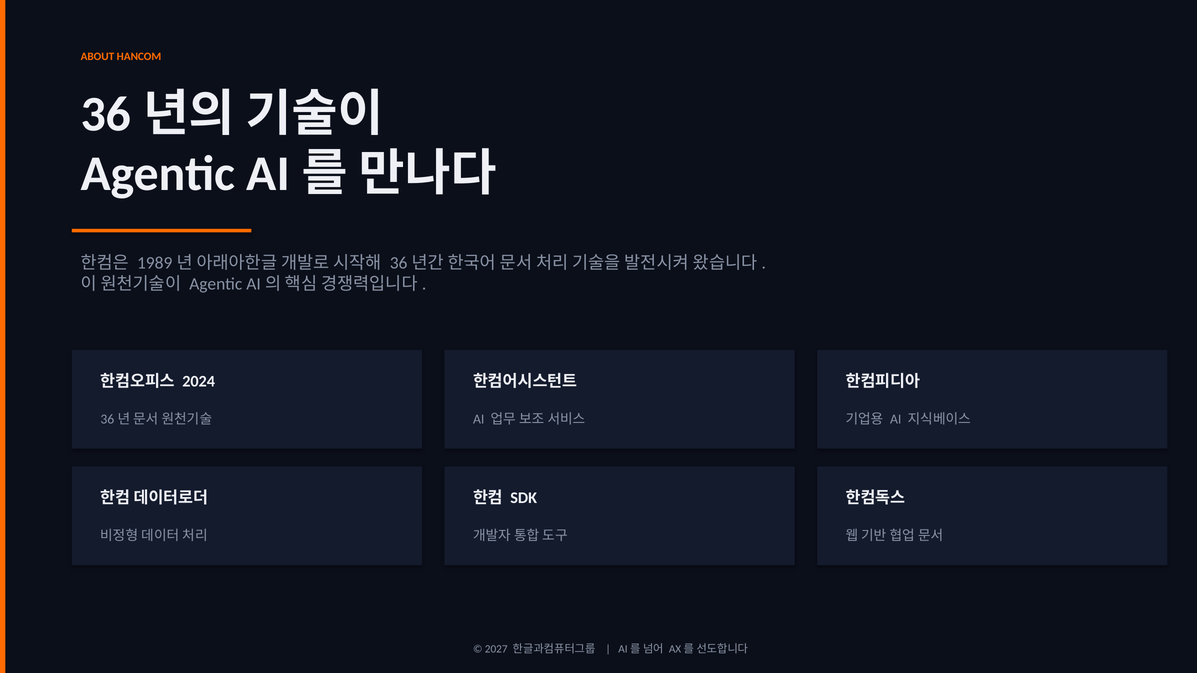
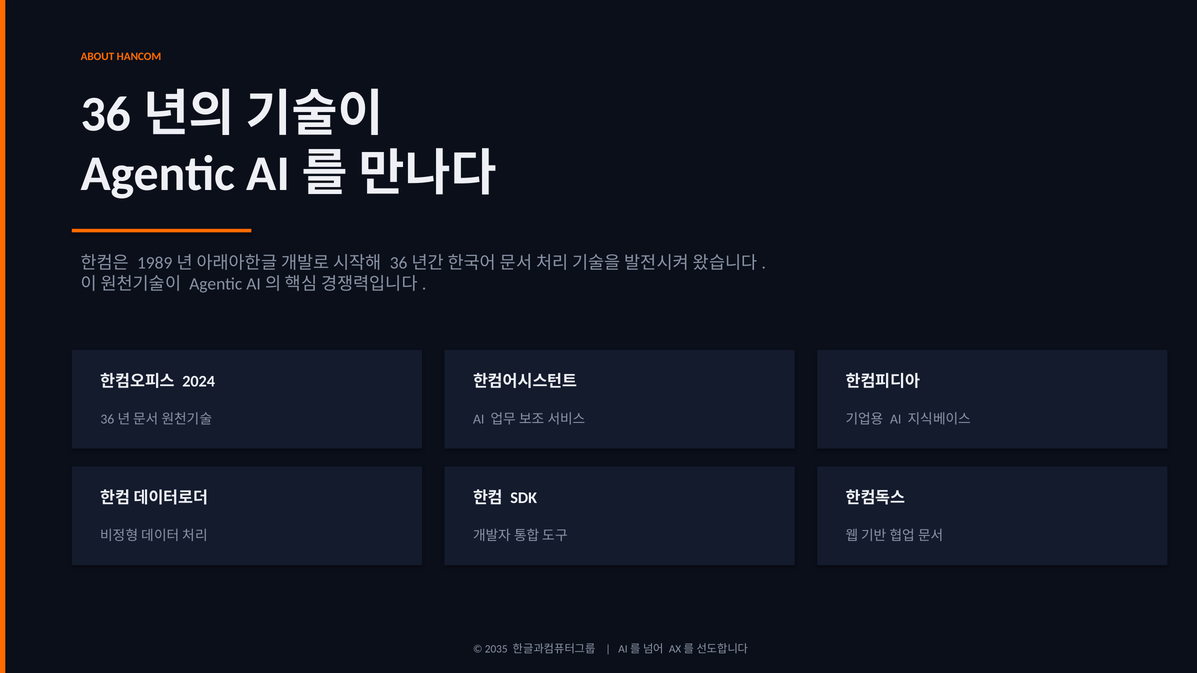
2027: 2027 -> 2035
